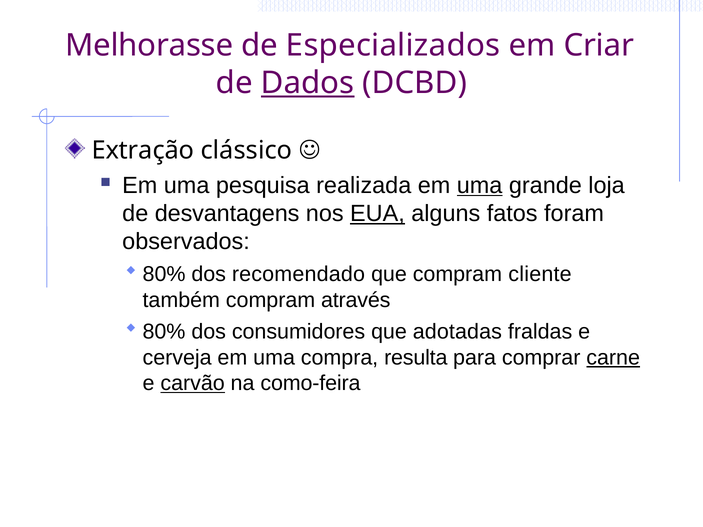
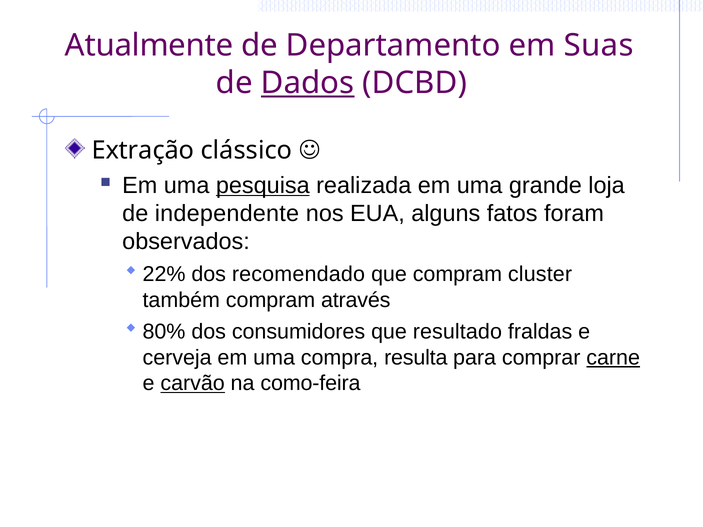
Melhorasse: Melhorasse -> Atualmente
Especializados: Especializados -> Departamento
Criar: Criar -> Suas
pesquisa underline: none -> present
uma at (480, 186) underline: present -> none
desvantagens: desvantagens -> independente
EUA underline: present -> none
80% at (164, 274): 80% -> 22%
cliente: cliente -> cluster
adotadas: adotadas -> resultado
